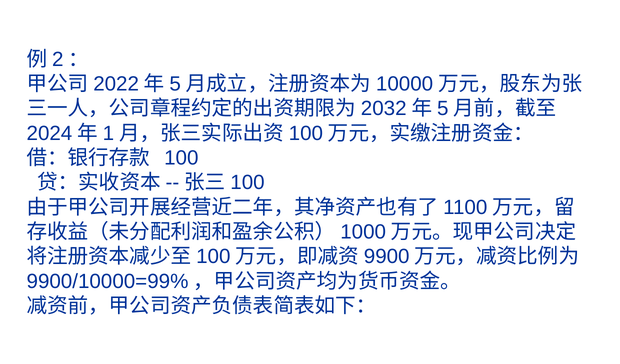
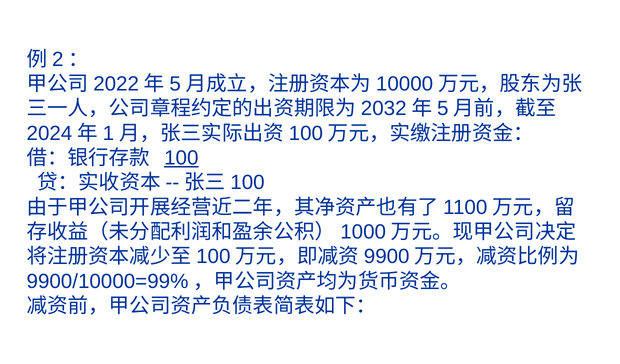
100 underline: none -> present
